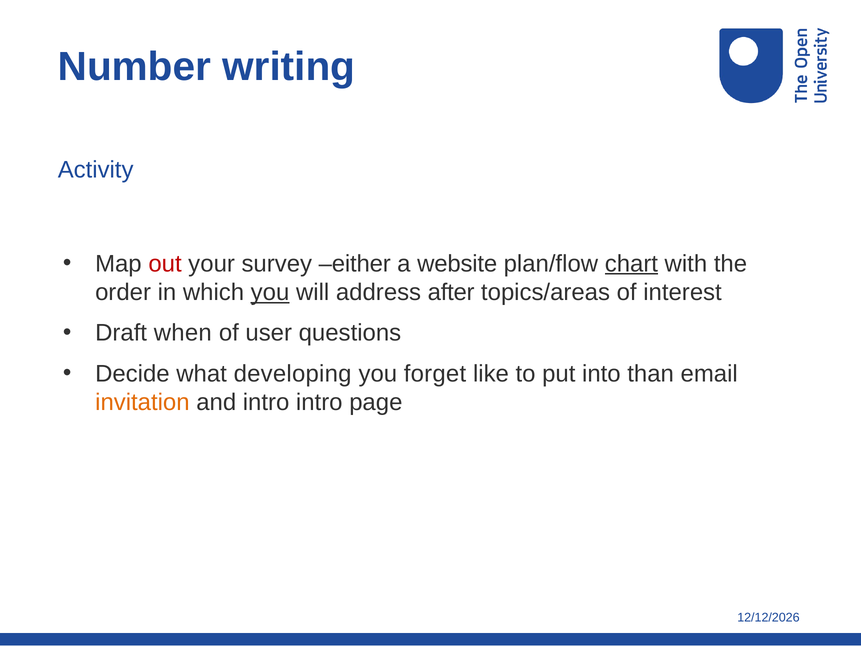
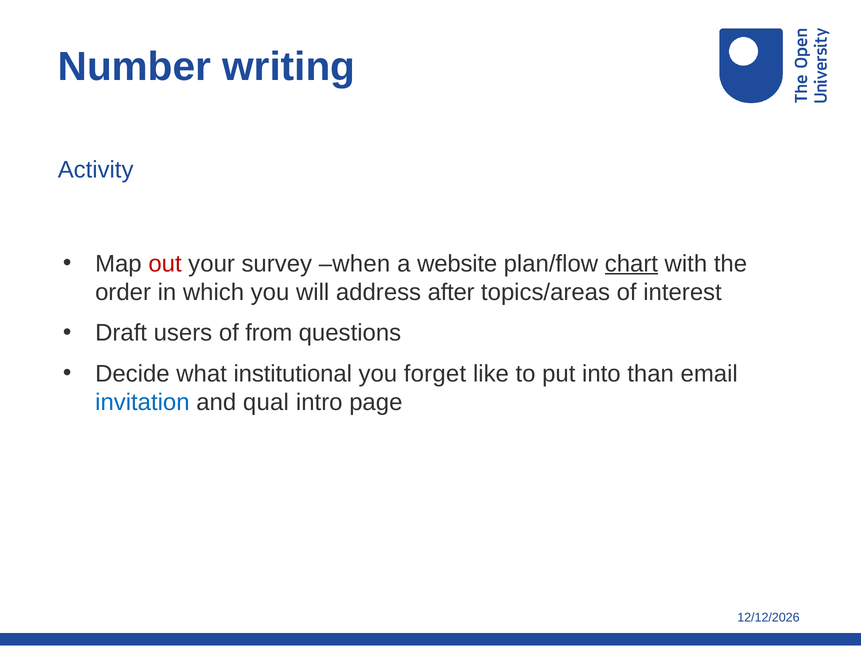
either: either -> when
you at (270, 292) underline: present -> none
when: when -> users
user: user -> from
developing: developing -> institutional
invitation colour: orange -> blue
and intro: intro -> qual
